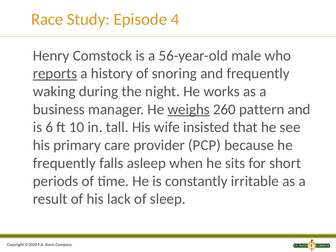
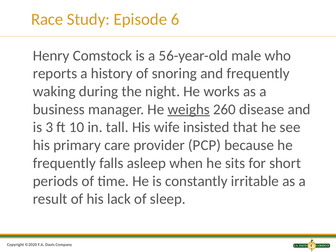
4: 4 -> 6
reports underline: present -> none
pattern: pattern -> disease
6: 6 -> 3
